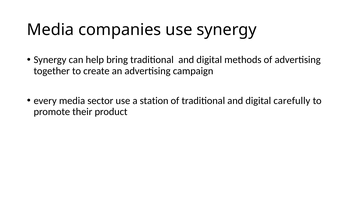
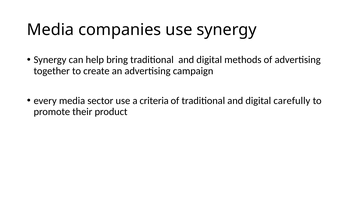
station: station -> criteria
